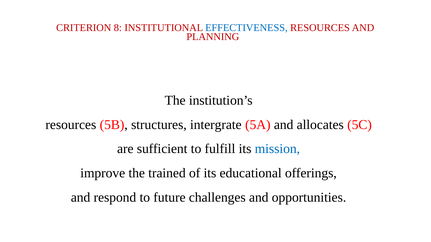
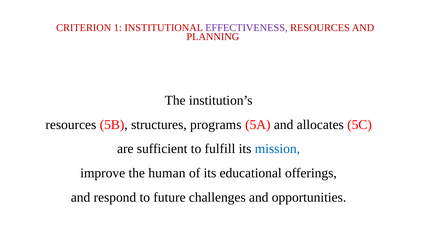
8: 8 -> 1
EFFECTIVENESS colour: blue -> purple
intergrate: intergrate -> programs
trained: trained -> human
